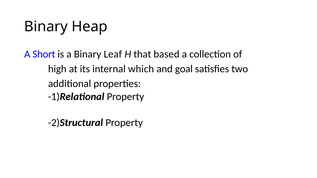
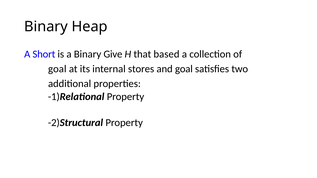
Leaf: Leaf -> Give
high at (57, 69): high -> goal
which: which -> stores
